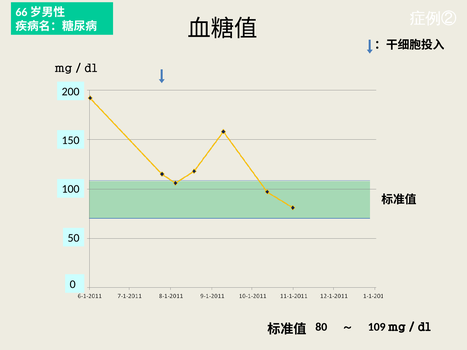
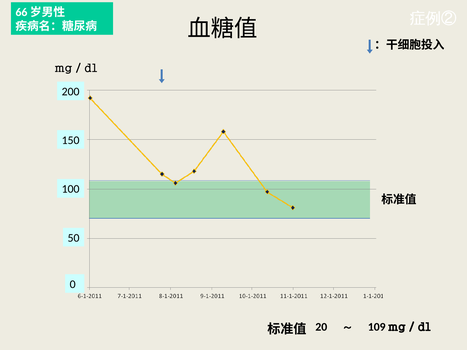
80: 80 -> 20
